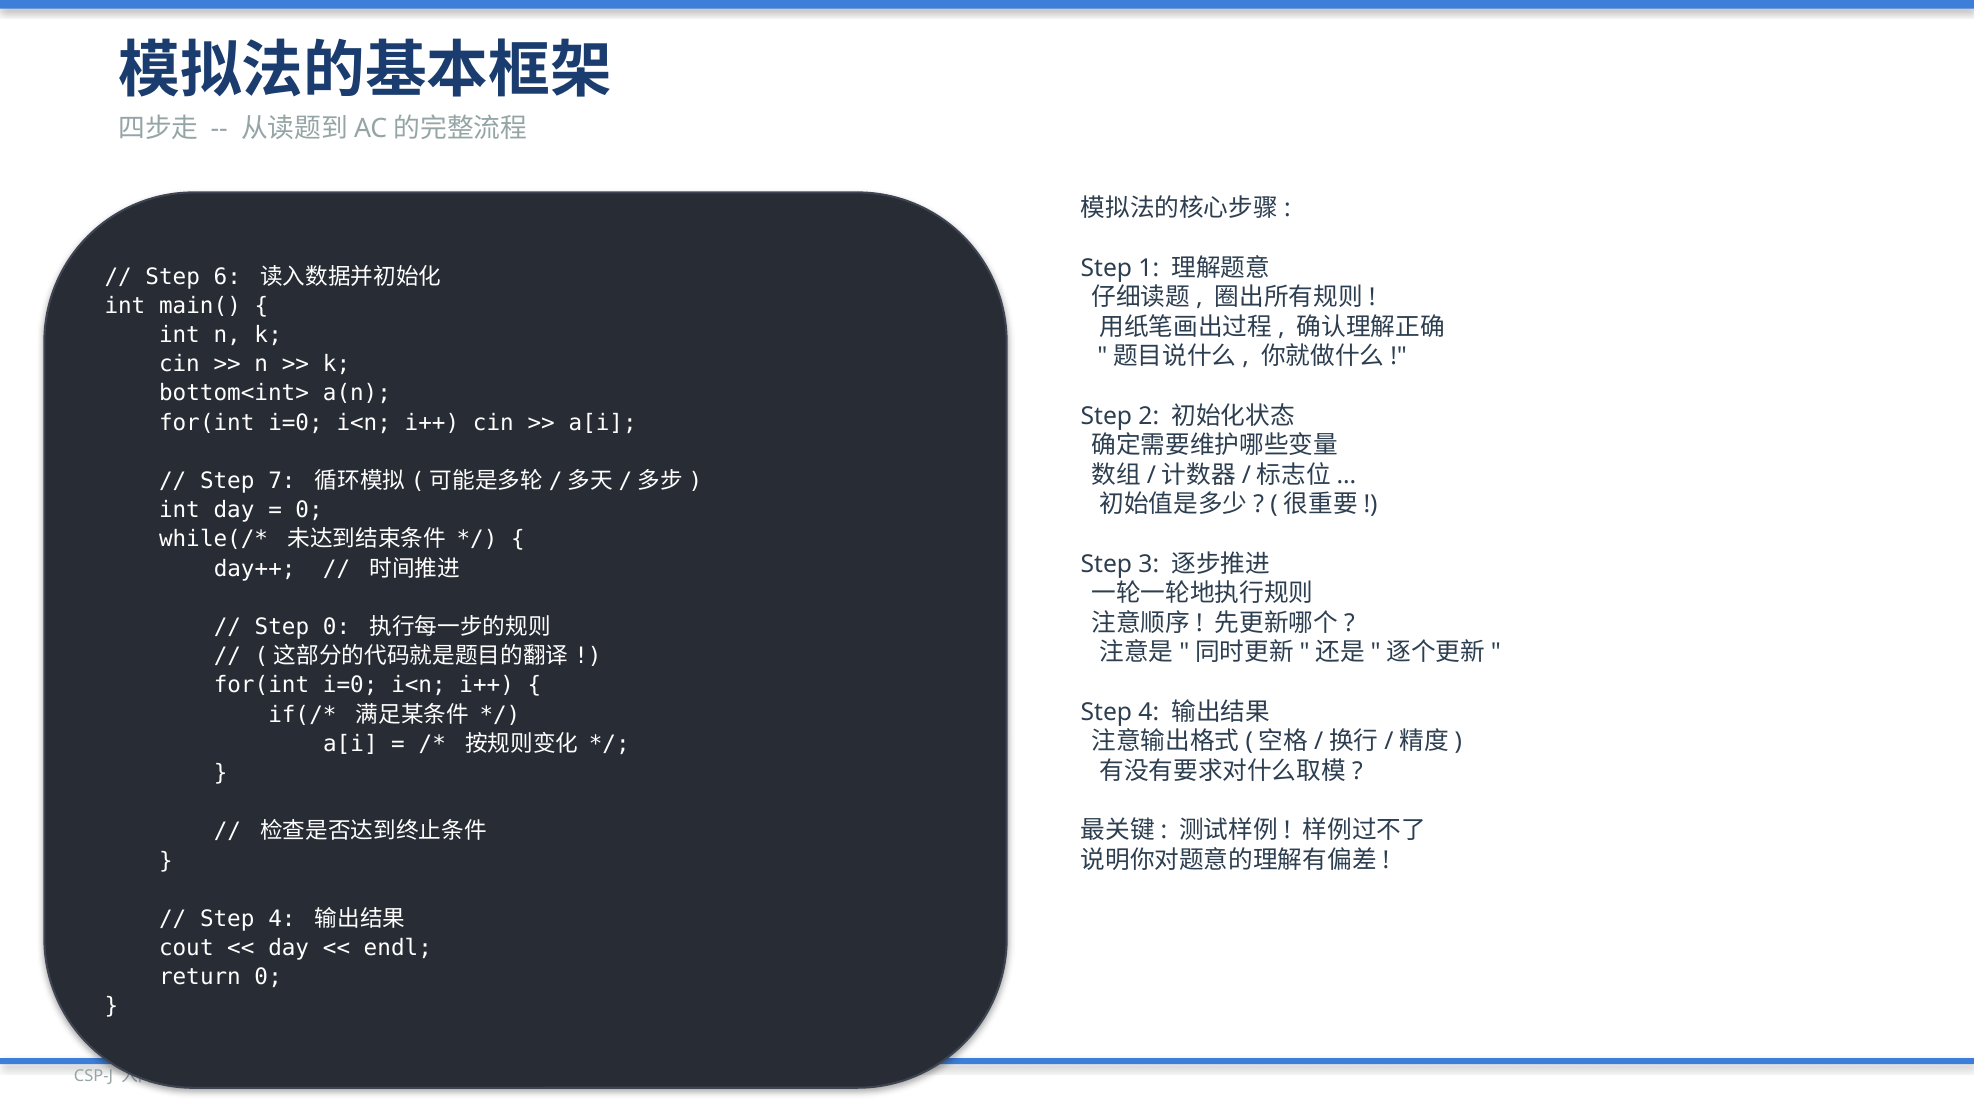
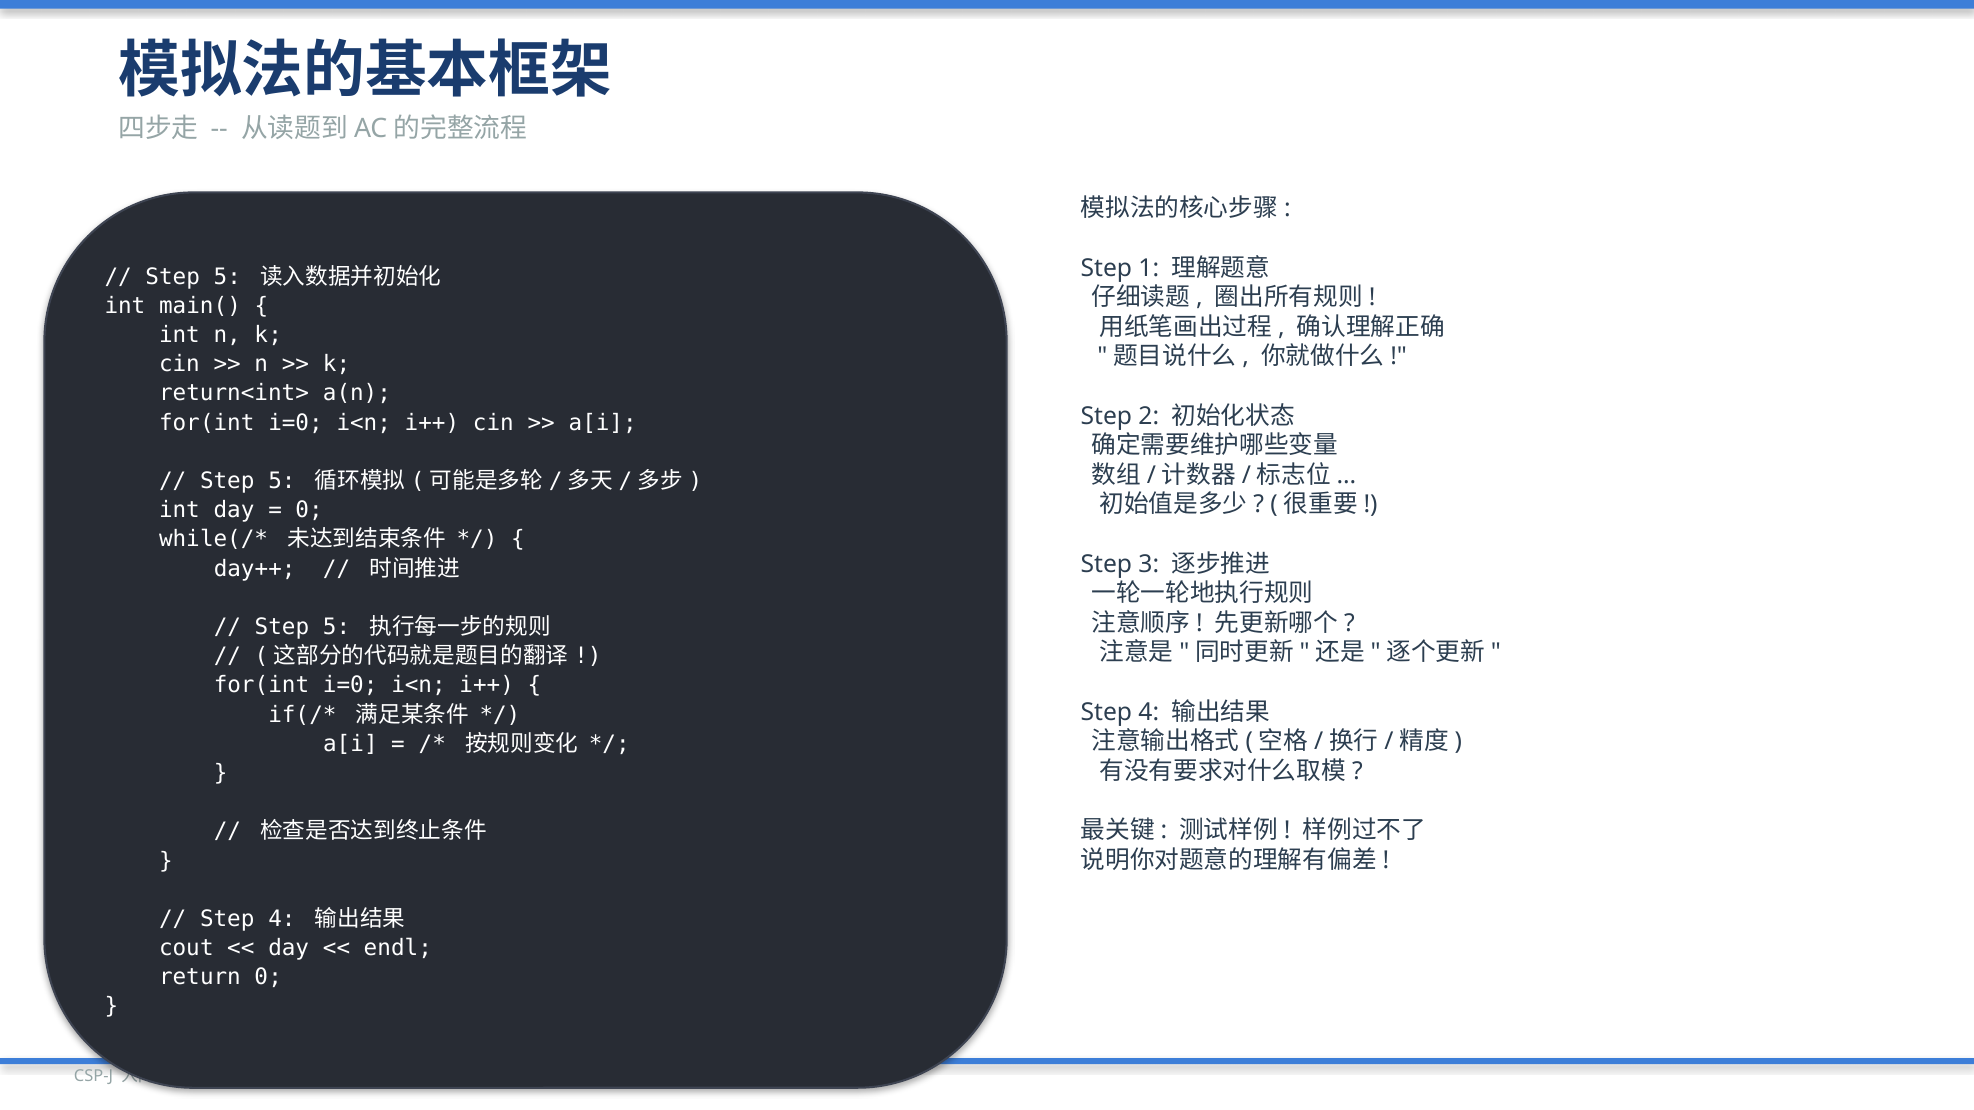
6 at (227, 277): 6 -> 5
bottom<int>: bottom<int> -> return<int>
7 at (282, 481): 7 -> 5
0 at (337, 627): 0 -> 5
